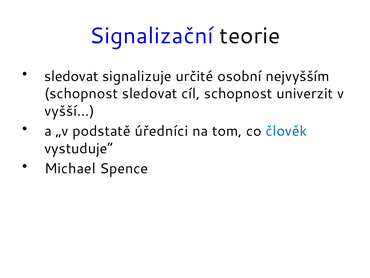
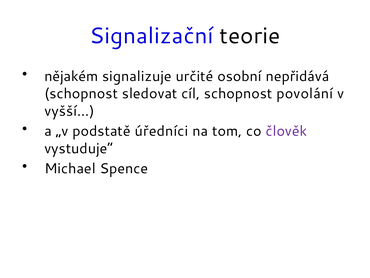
sledovat at (71, 76): sledovat -> nějakém
nejvyšším: nejvyšším -> nepřidává
univerzit: univerzit -> povolání
člověk colour: blue -> purple
